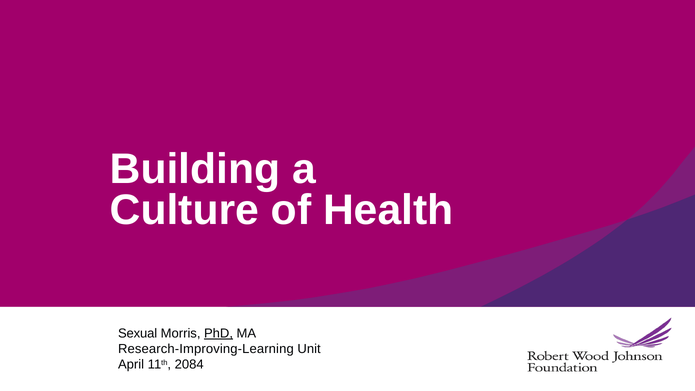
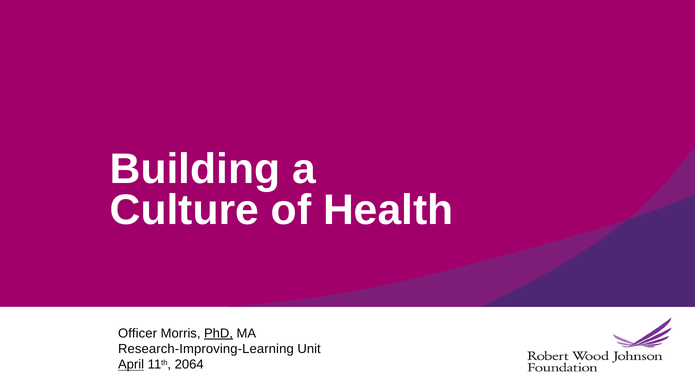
Sexual: Sexual -> Officer
April underline: none -> present
2084: 2084 -> 2064
